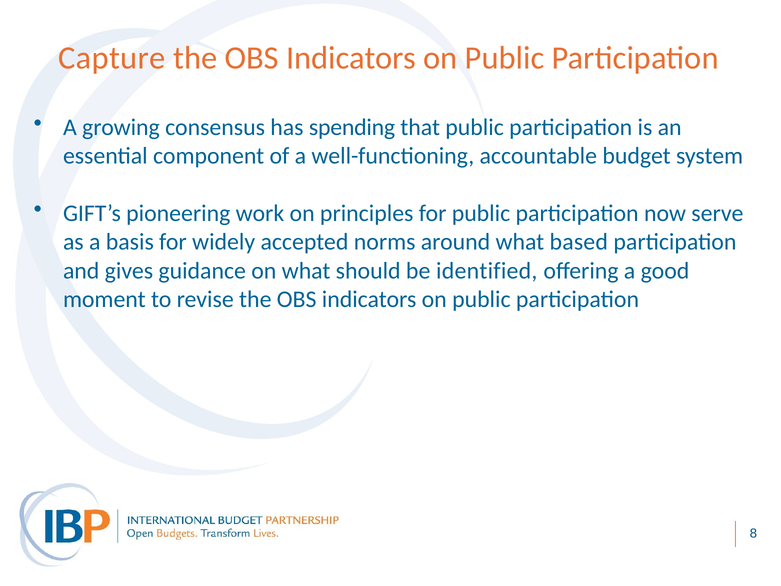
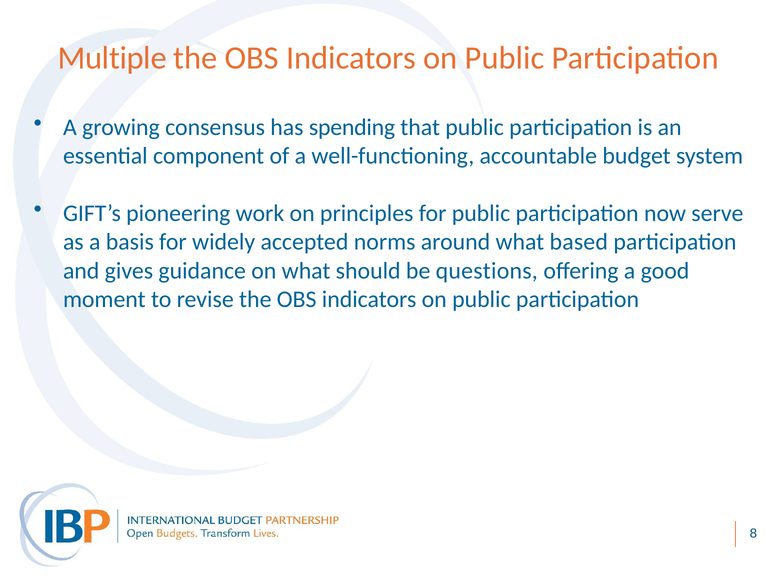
Capture: Capture -> Multiple
identified: identified -> questions
